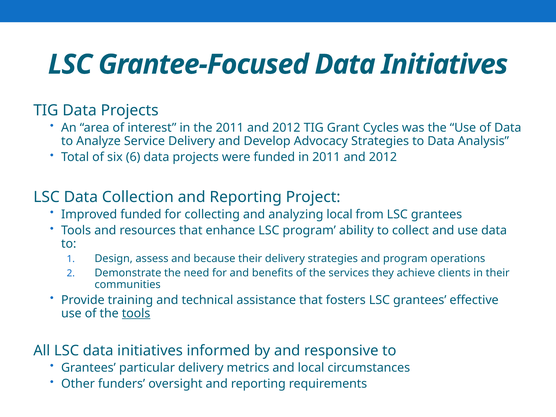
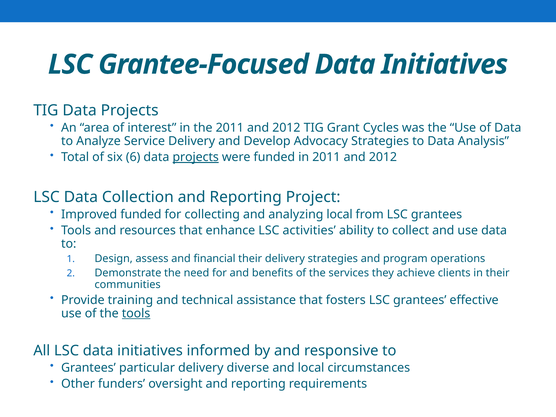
projects at (196, 157) underline: none -> present
LSC program: program -> activities
because: because -> financial
metrics: metrics -> diverse
